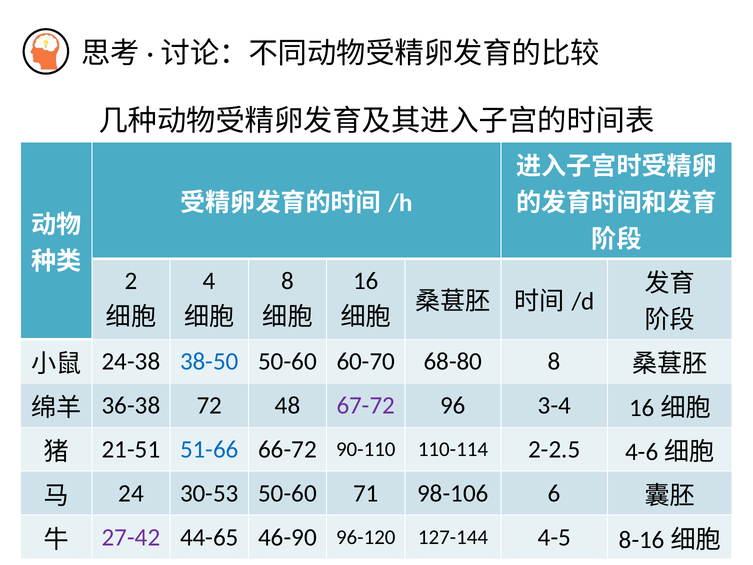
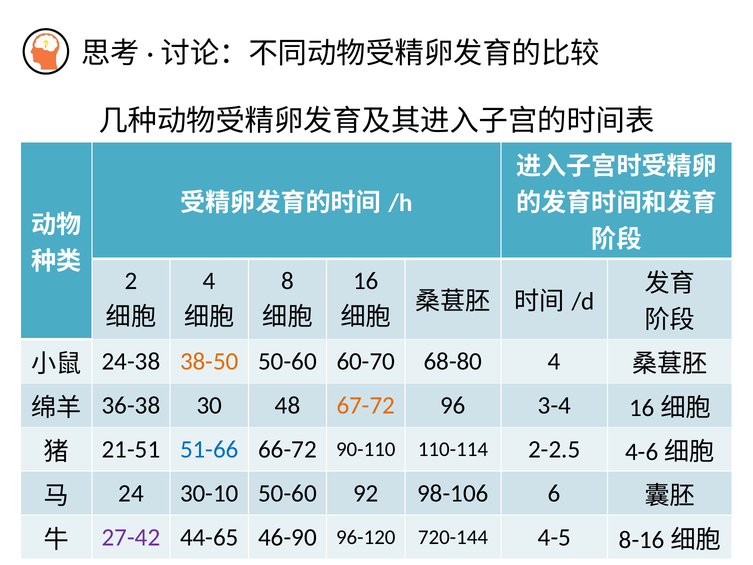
38-50 colour: blue -> orange
68-80 8: 8 -> 4
72: 72 -> 30
67-72 colour: purple -> orange
30-53: 30-53 -> 30-10
71: 71 -> 92
127-144: 127-144 -> 720-144
